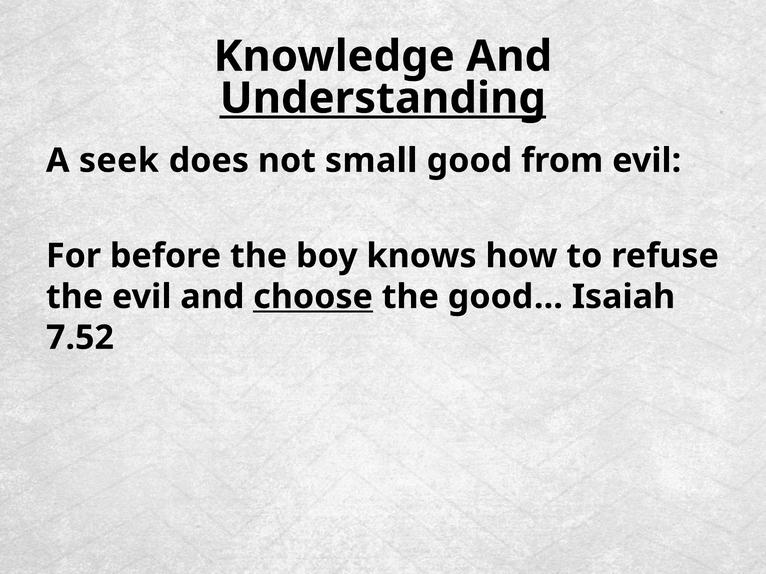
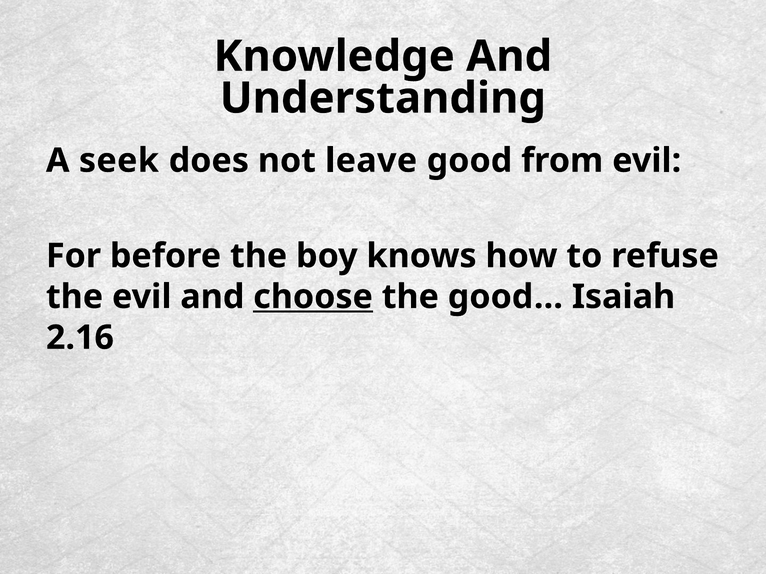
Understanding underline: present -> none
small: small -> leave
7.52: 7.52 -> 2.16
